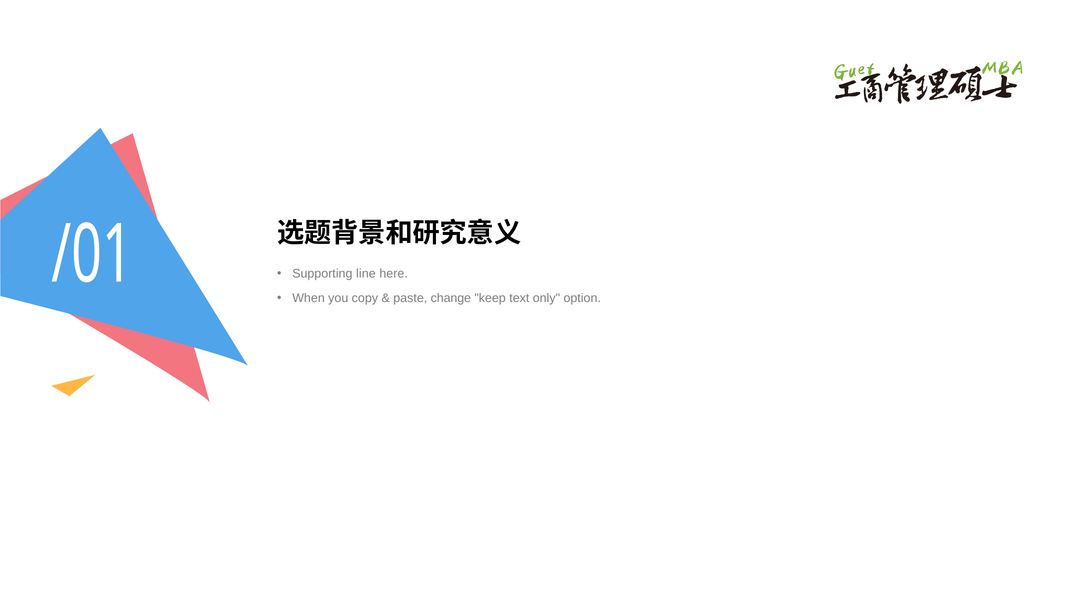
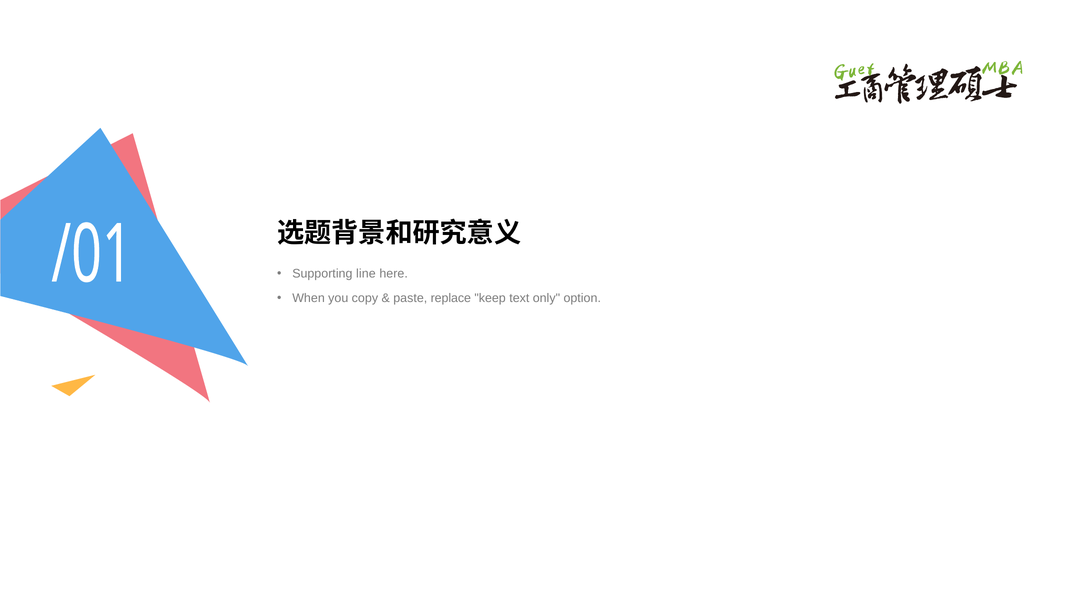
change: change -> replace
